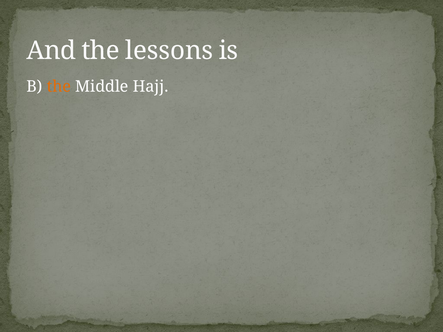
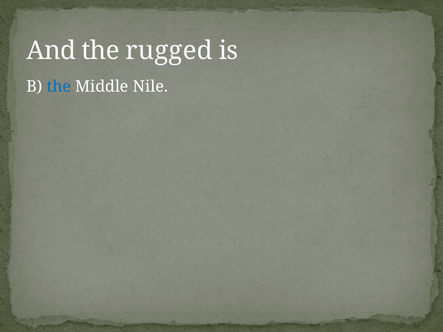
lessons: lessons -> rugged
the at (59, 87) colour: orange -> blue
Hajj: Hajj -> Nile
